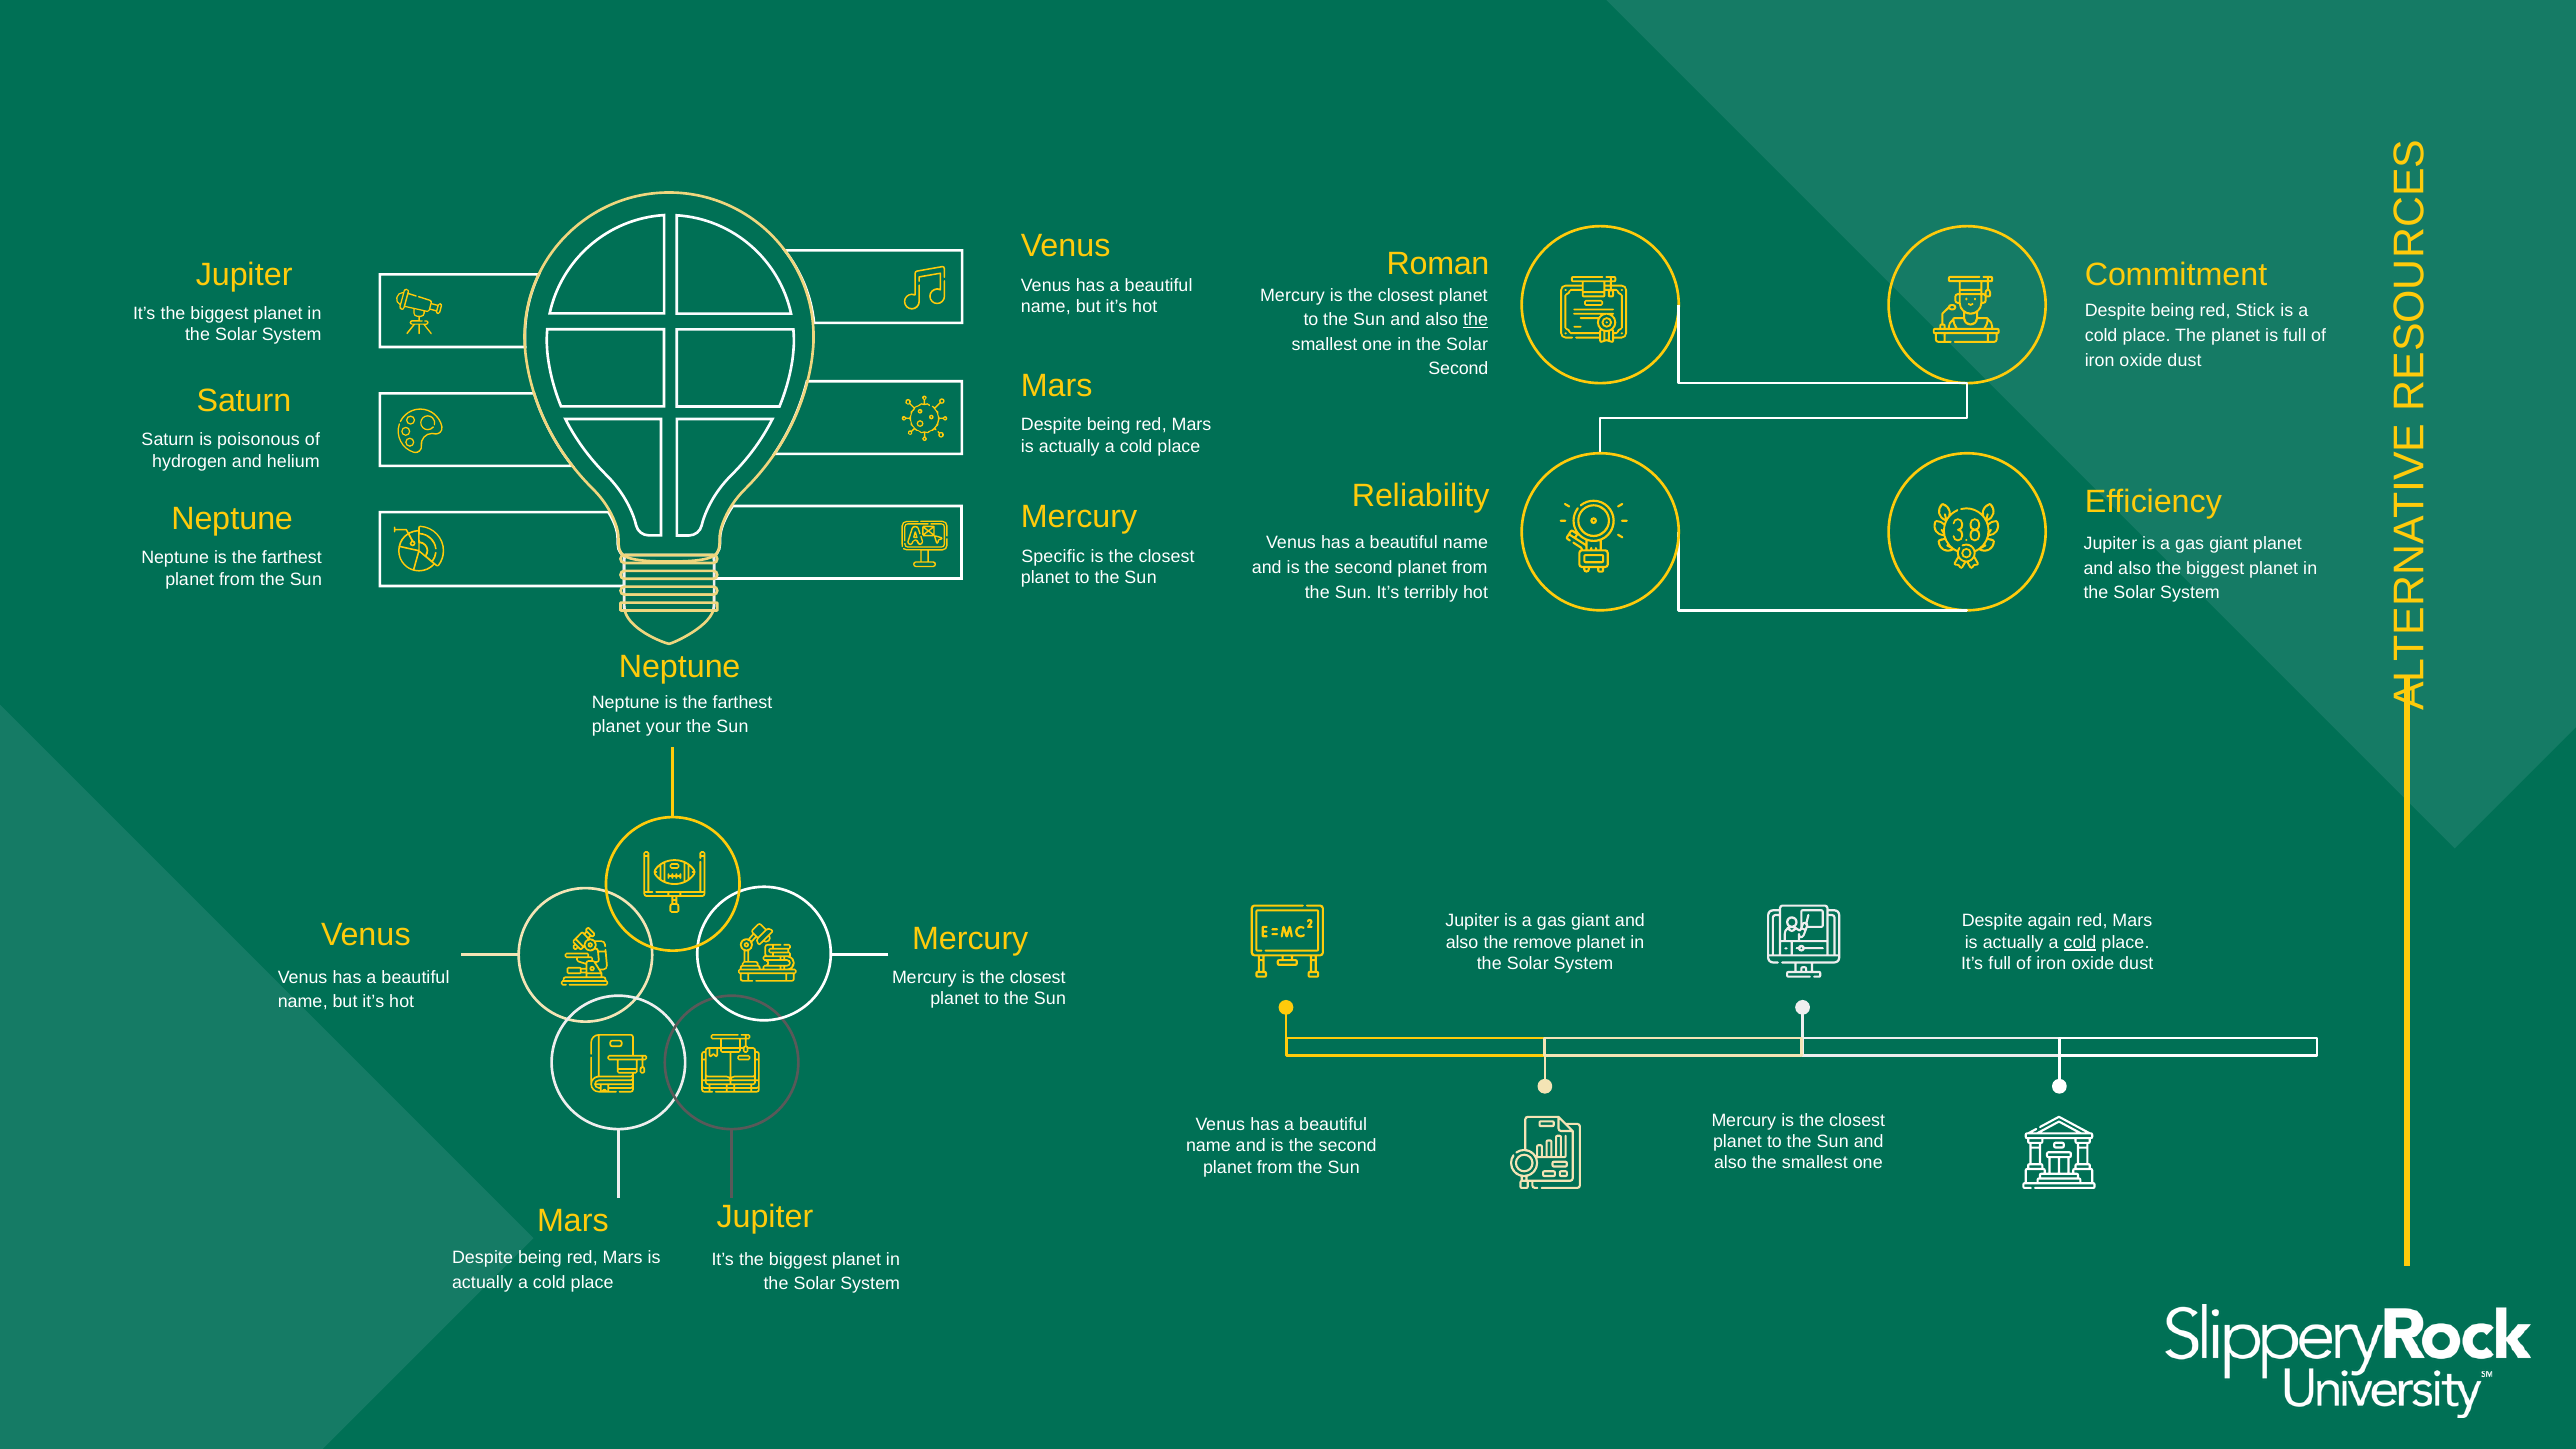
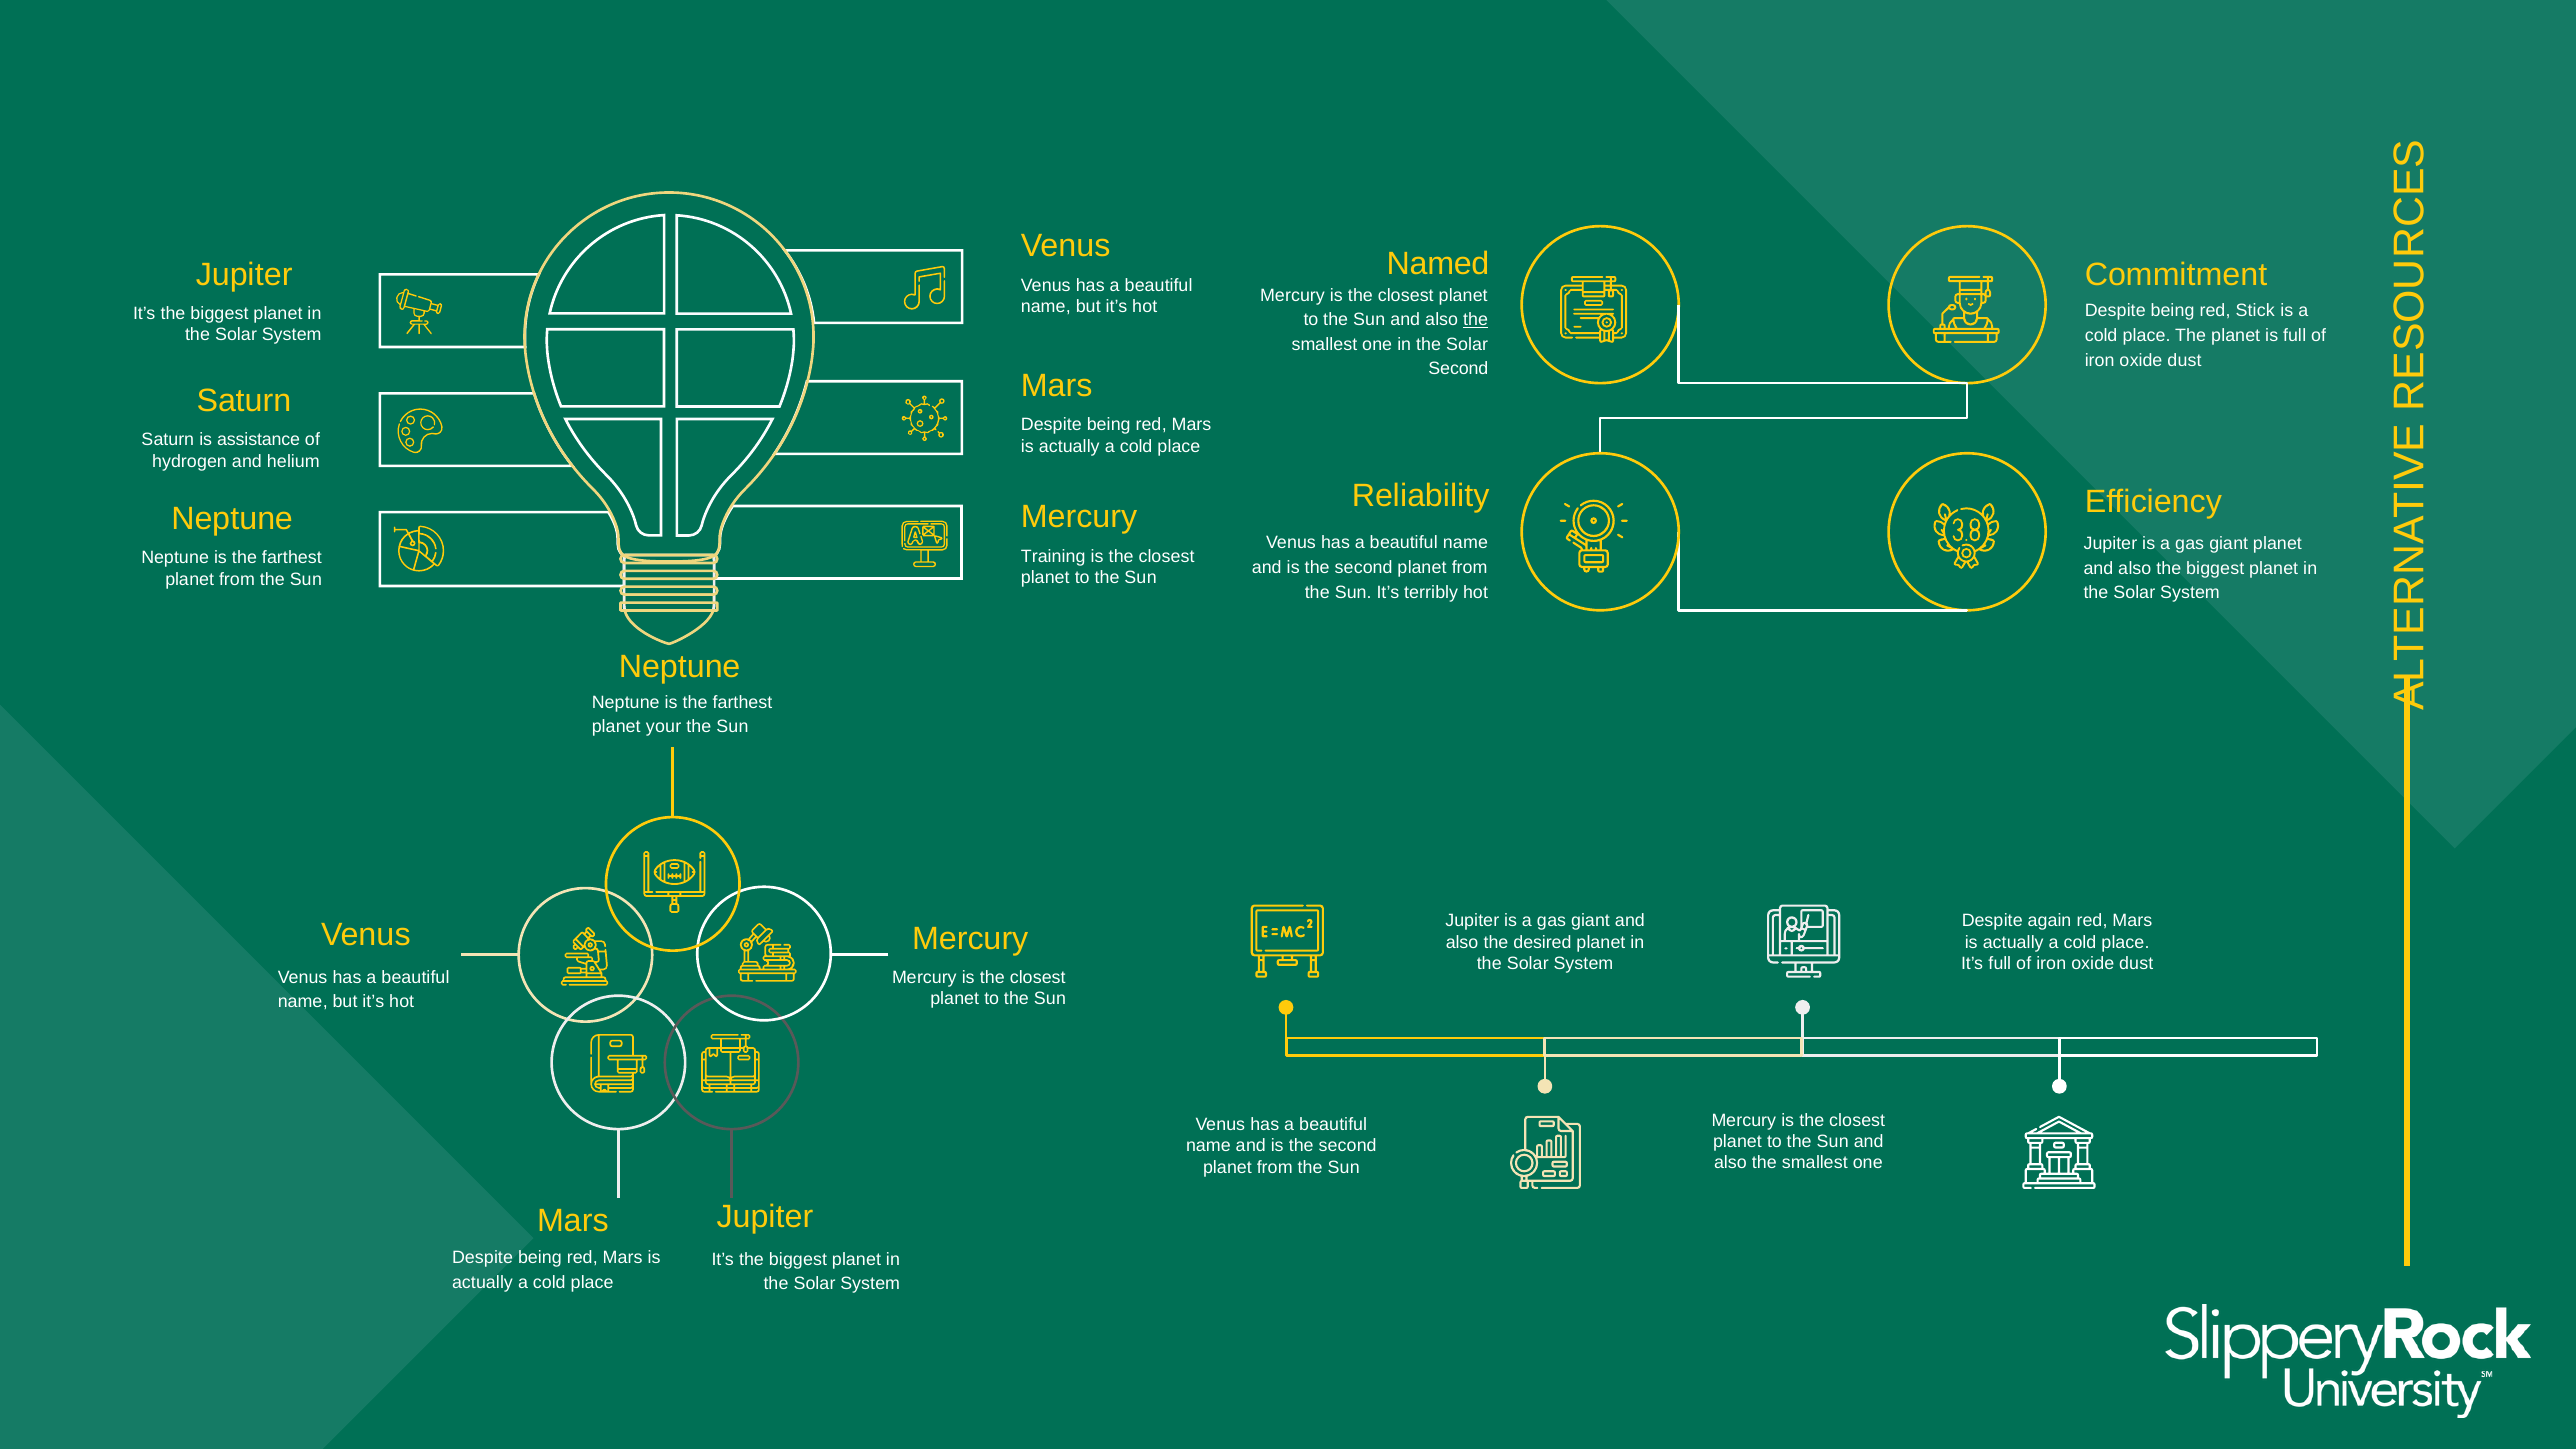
Roman: Roman -> Named
poisonous: poisonous -> assistance
Specific: Specific -> Training
remove: remove -> desired
cold at (2080, 942) underline: present -> none
